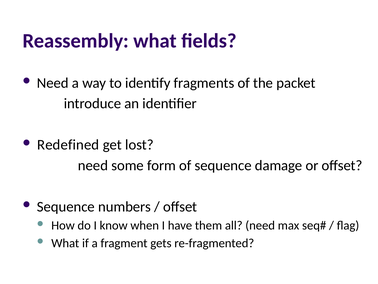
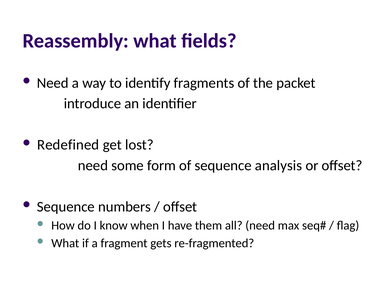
damage: damage -> analysis
